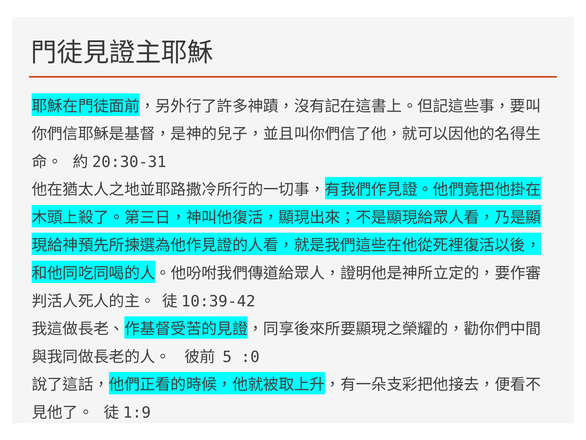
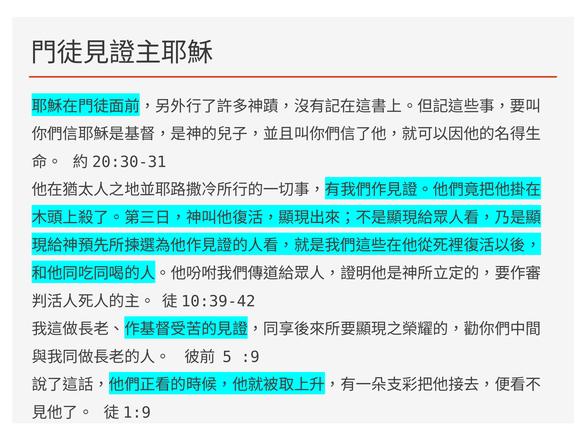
:0: :0 -> :9
